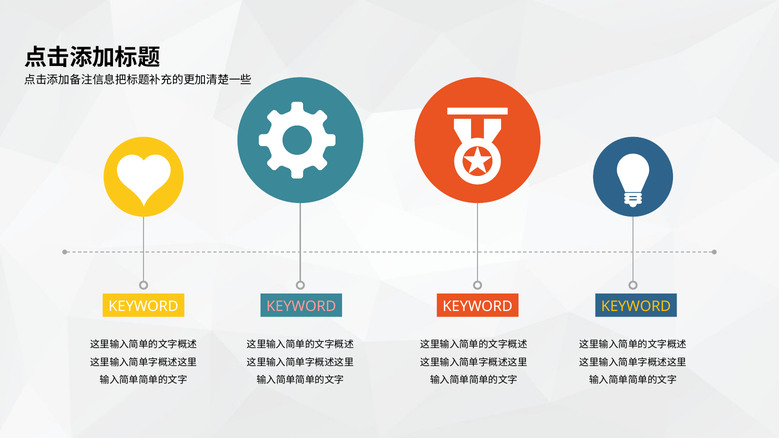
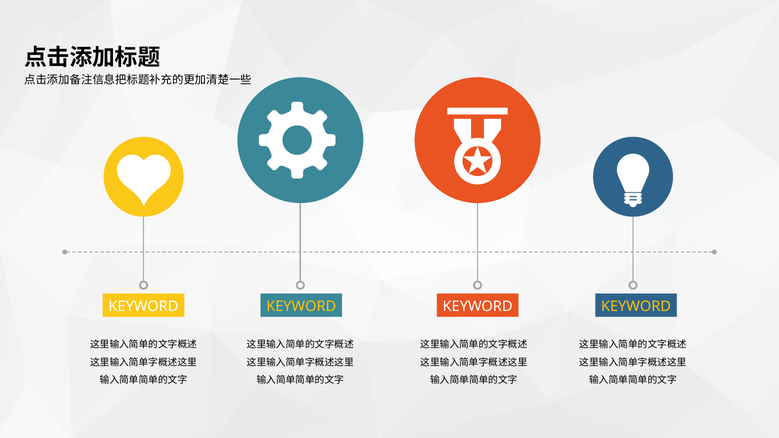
KEYWORD at (301, 306) colour: pink -> yellow
